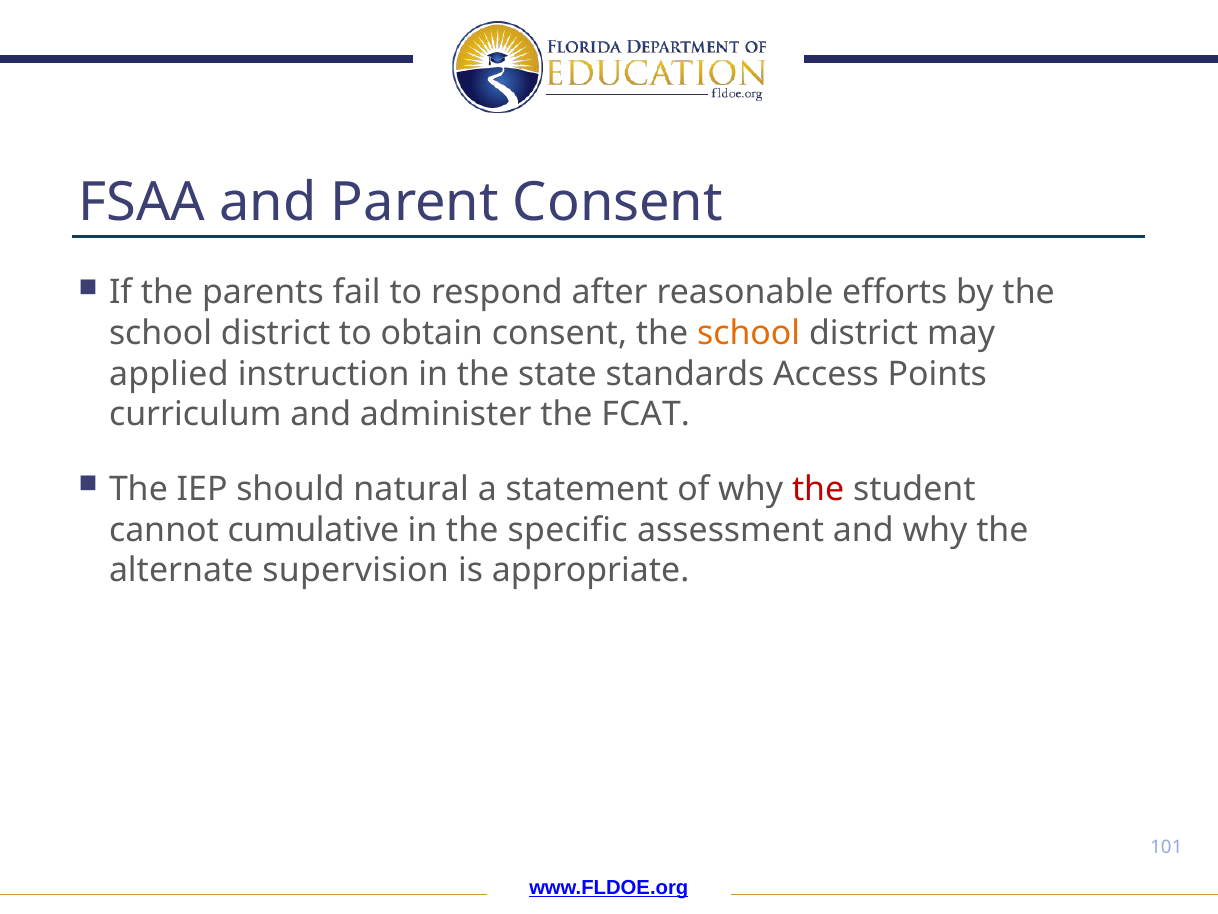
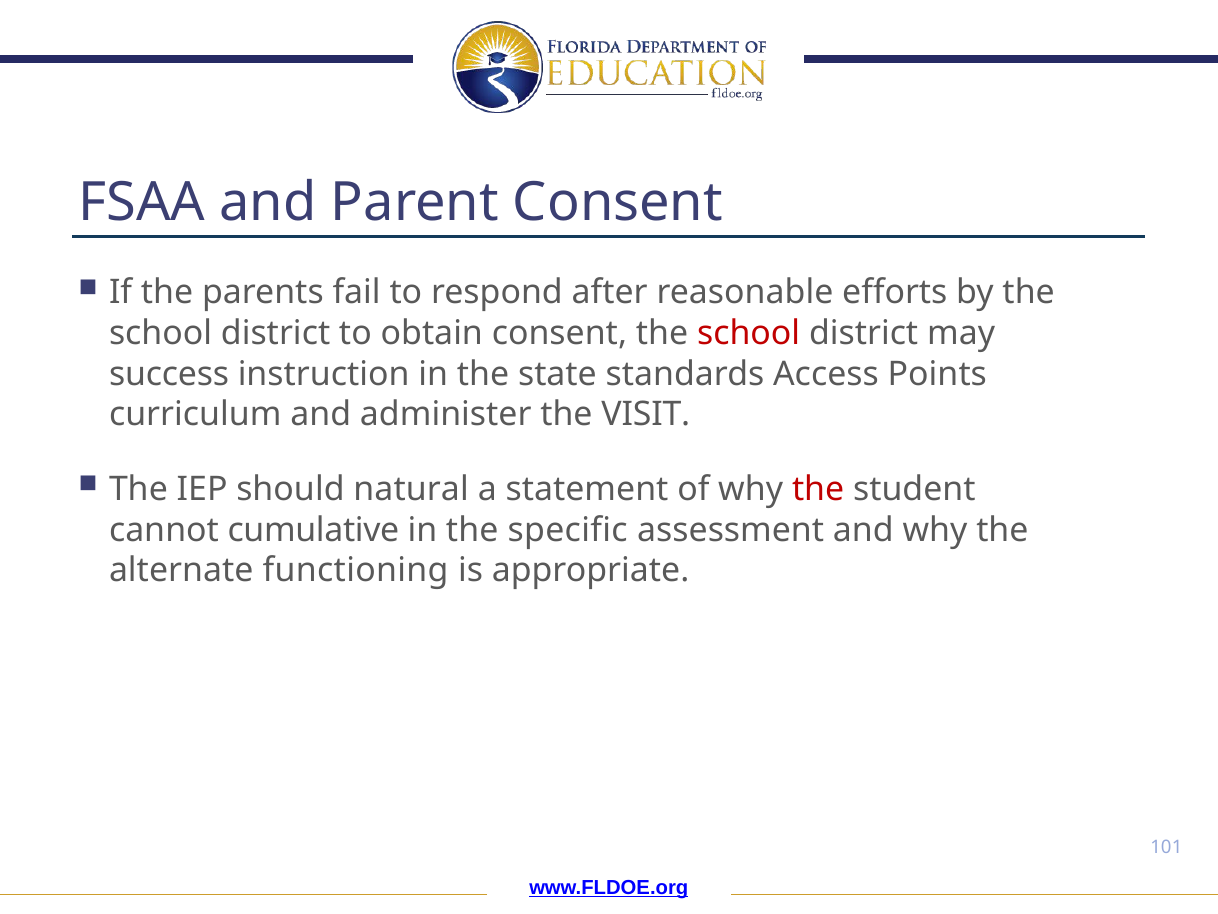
school at (749, 333) colour: orange -> red
applied: applied -> success
FCAT: FCAT -> VISIT
supervision: supervision -> functioning
